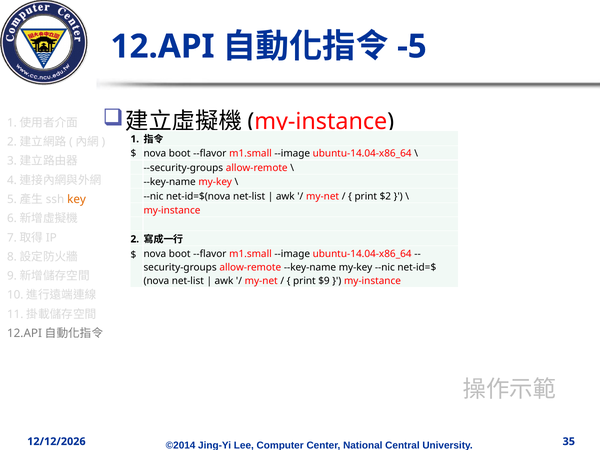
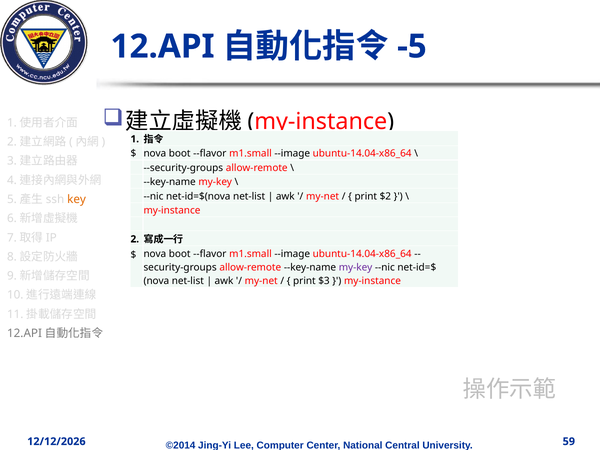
my-key at (356, 267) colour: black -> purple
$9: $9 -> $3
35: 35 -> 59
